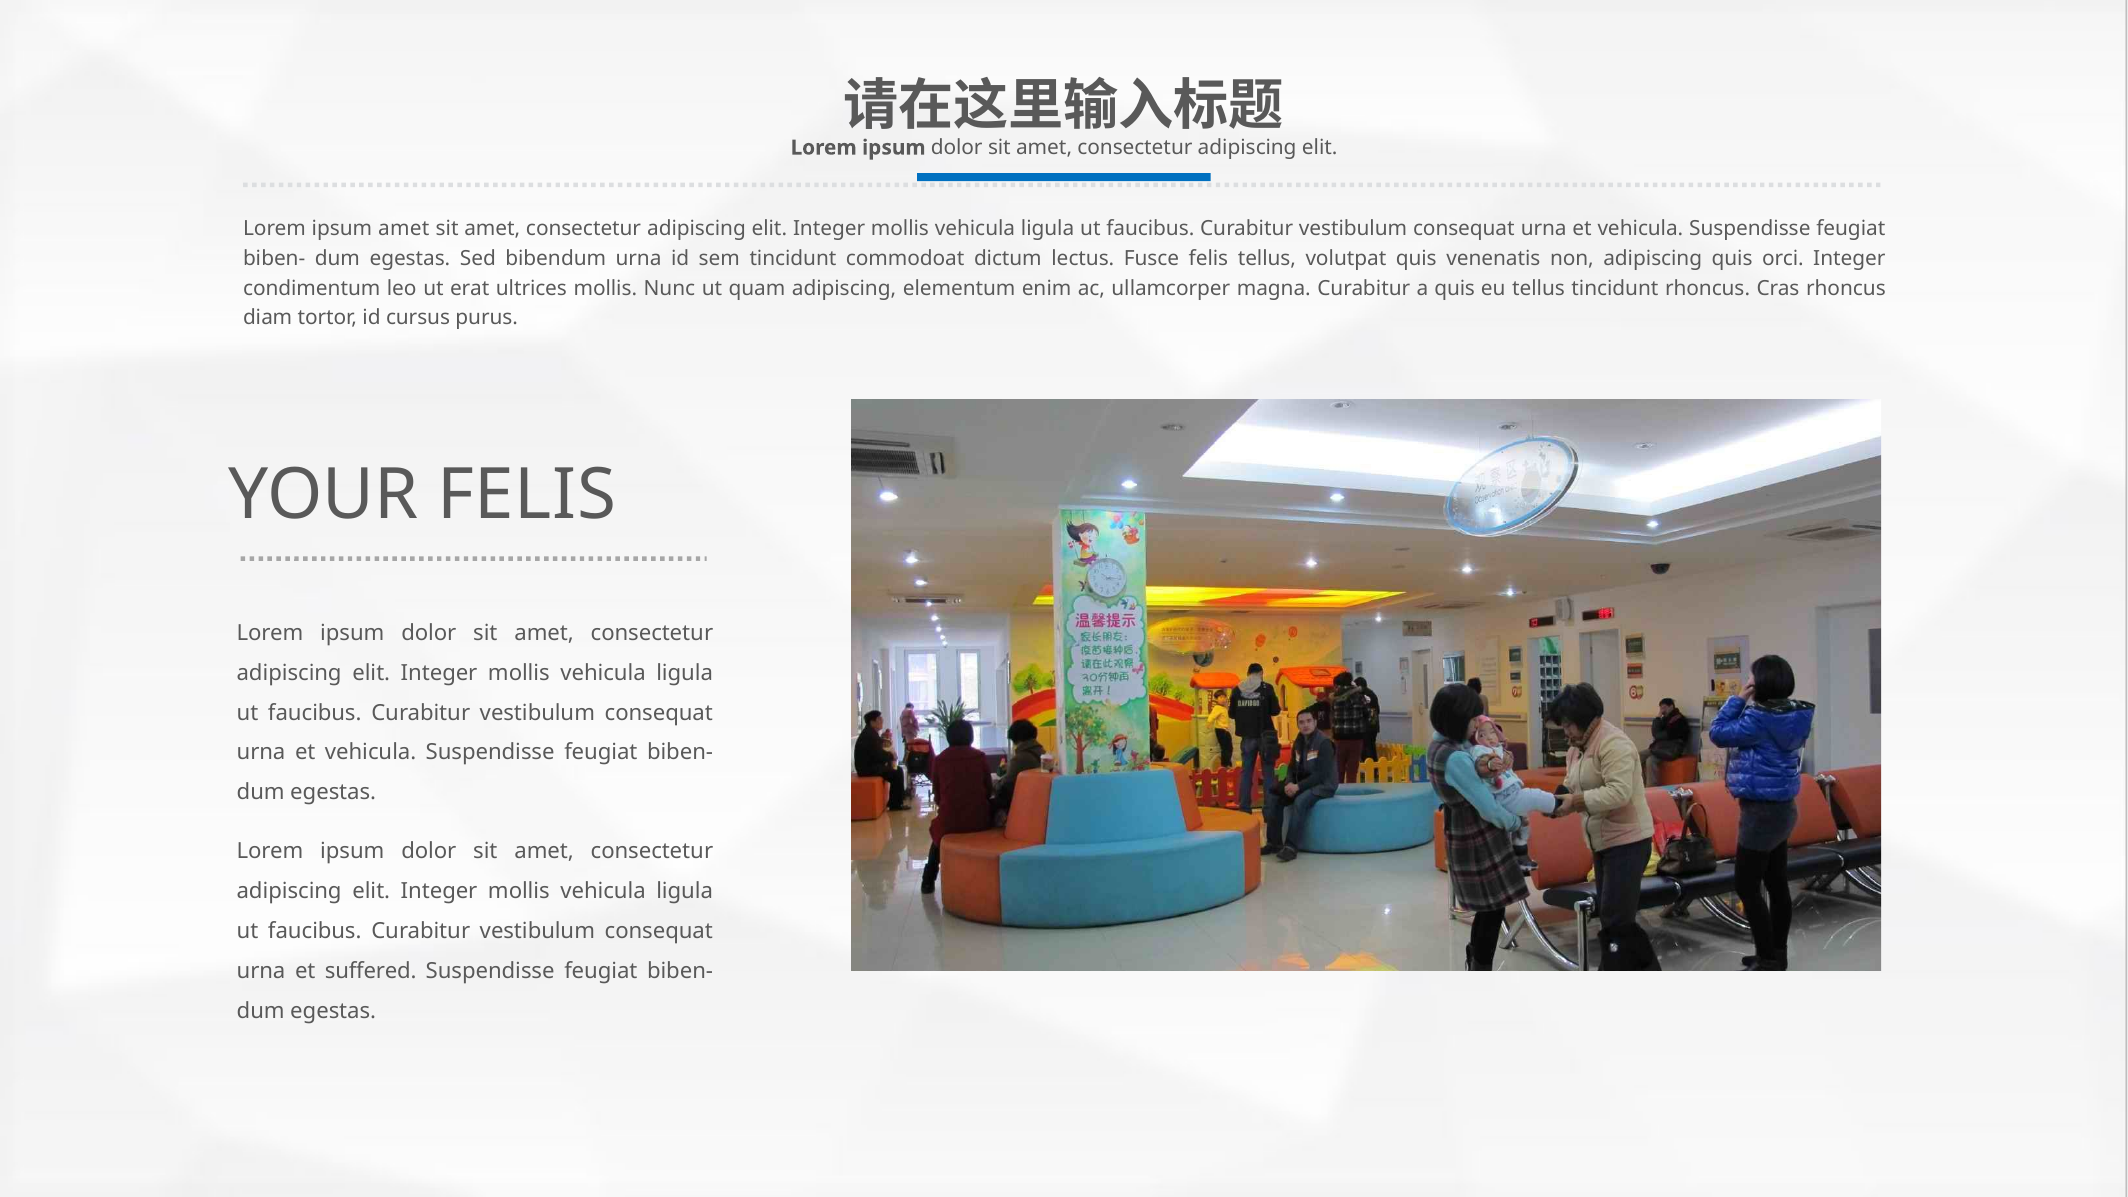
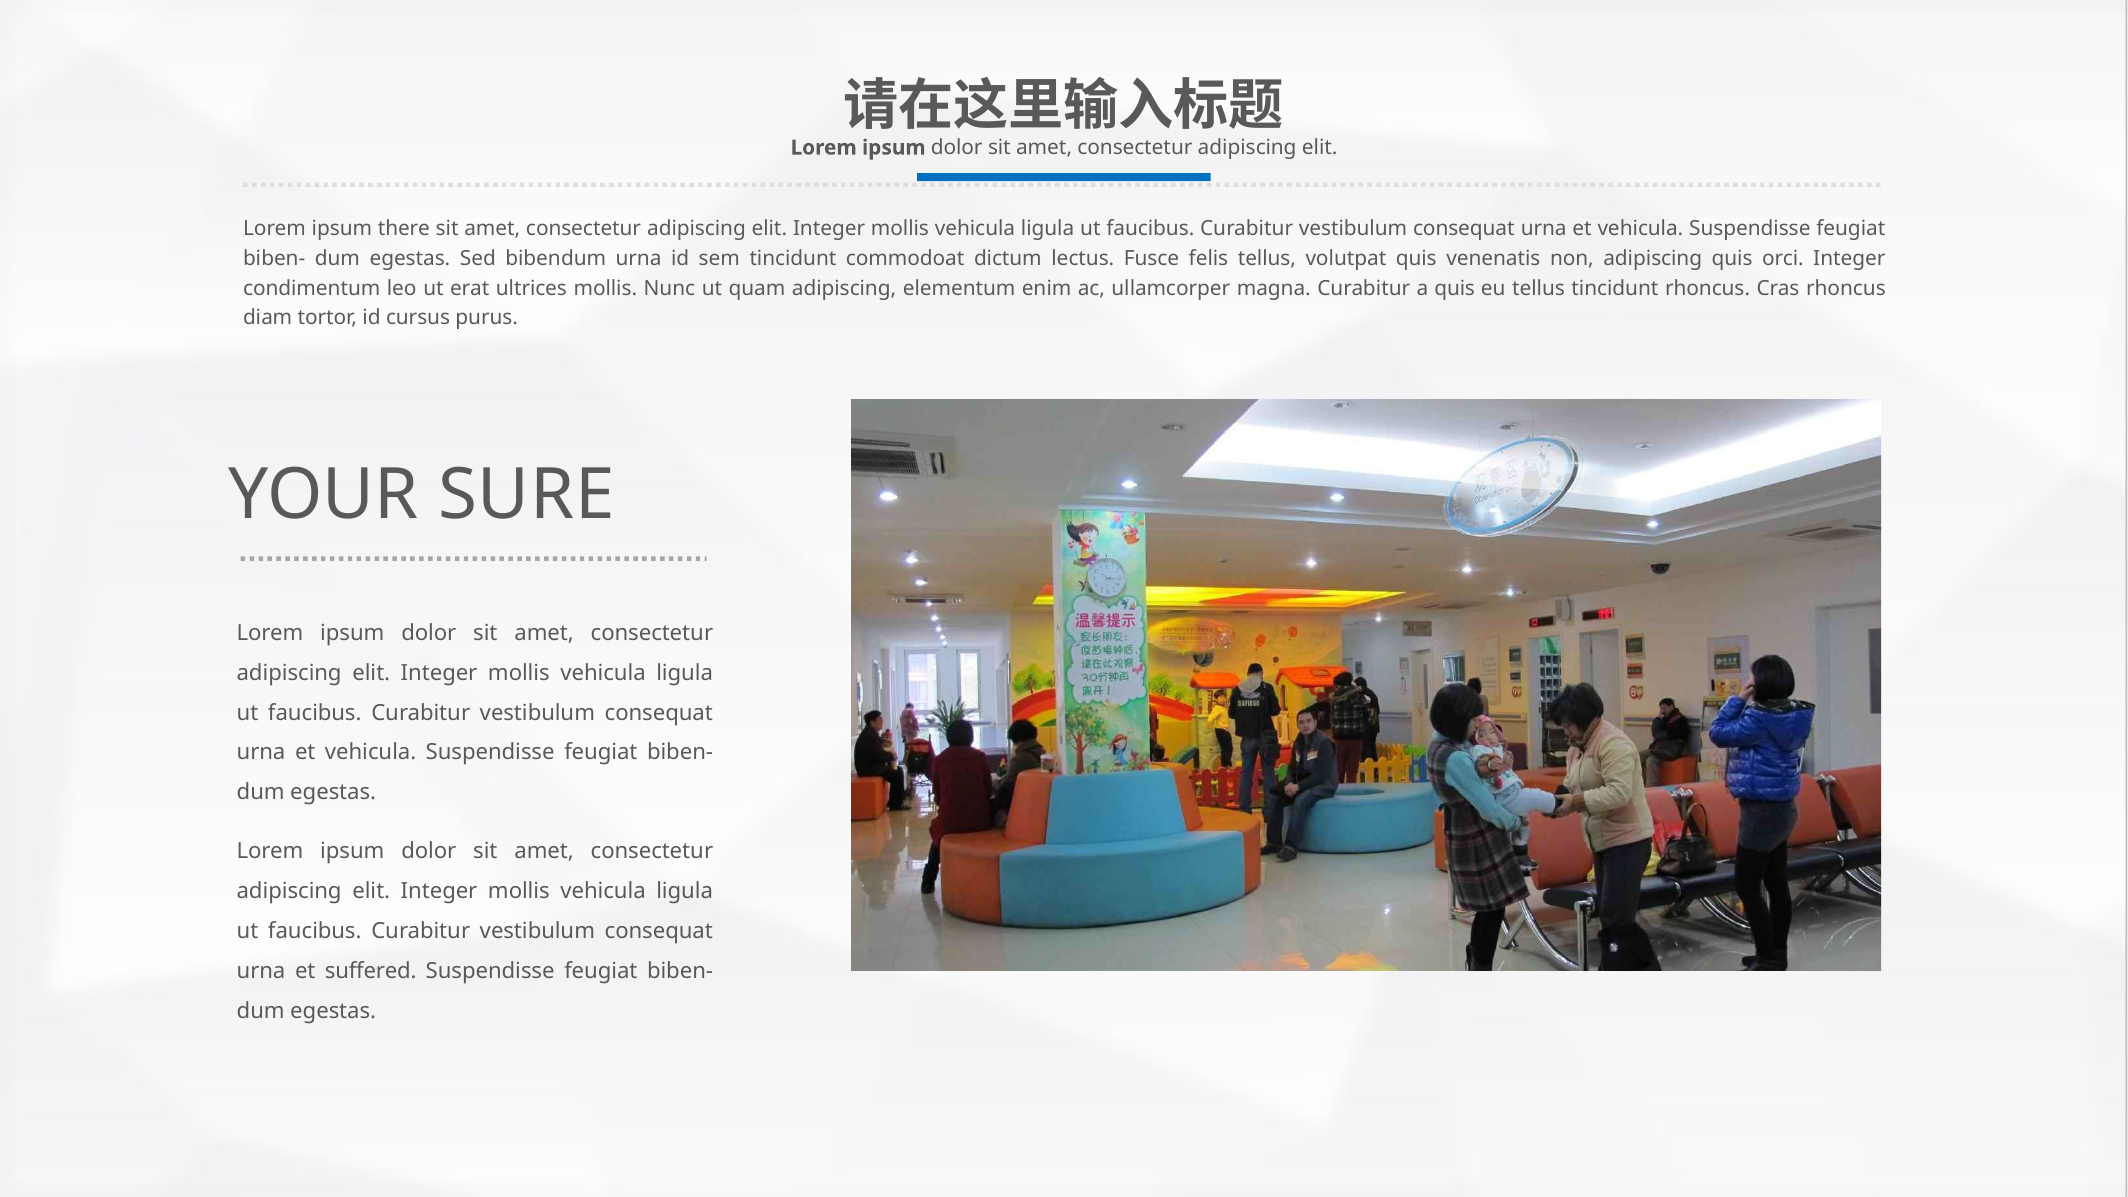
ipsum amet: amet -> there
YOUR FELIS: FELIS -> SURE
